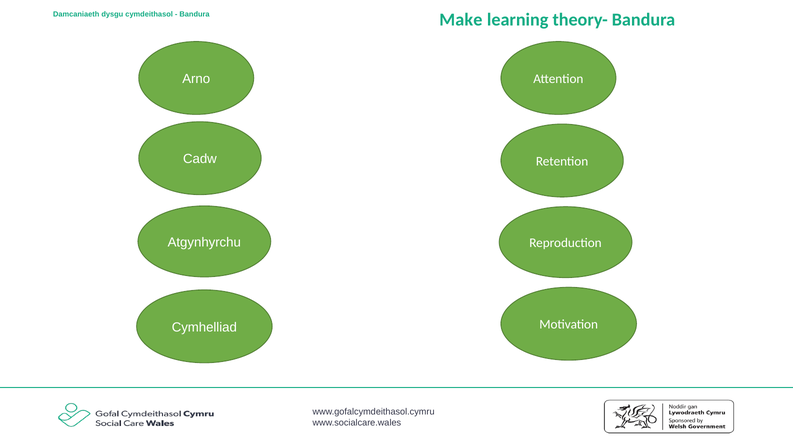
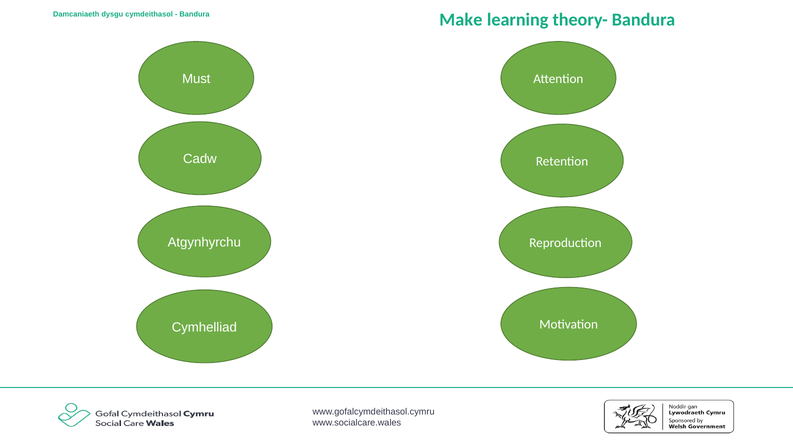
Arno: Arno -> Must
